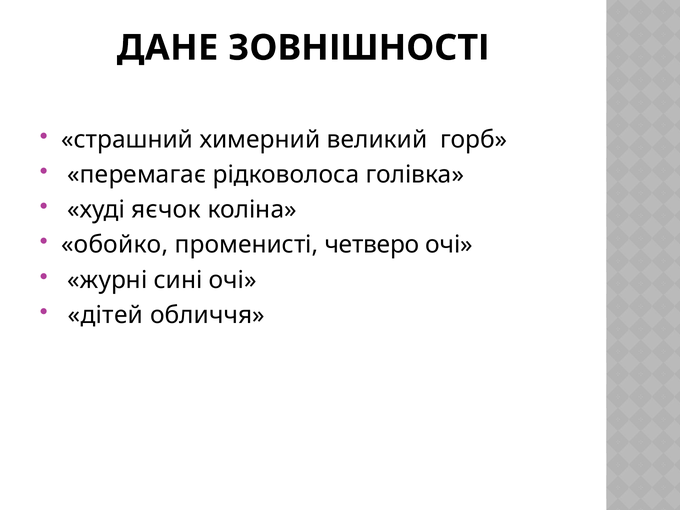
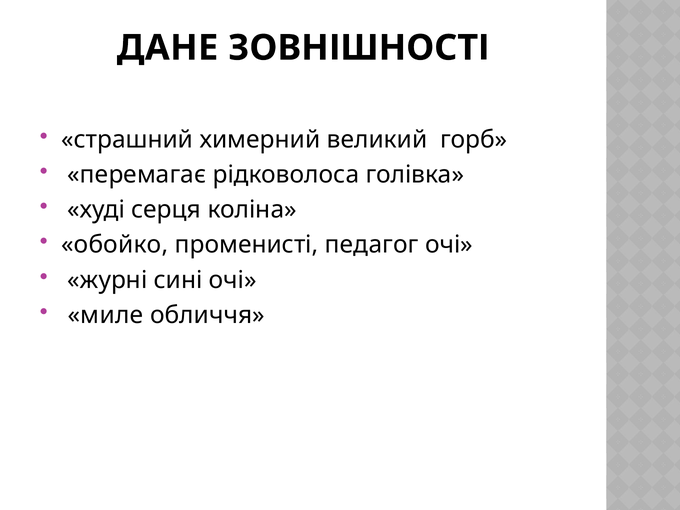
яєчок: яєчок -> серця
четверо: четверо -> педагог
дітей: дітей -> миле
